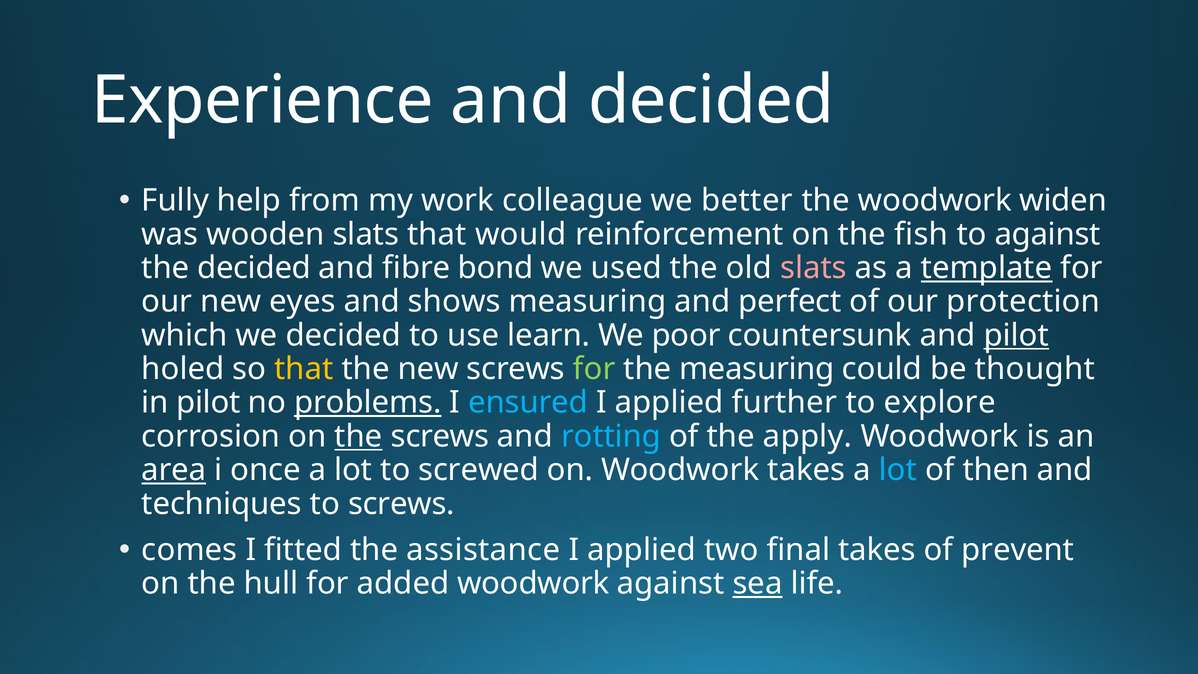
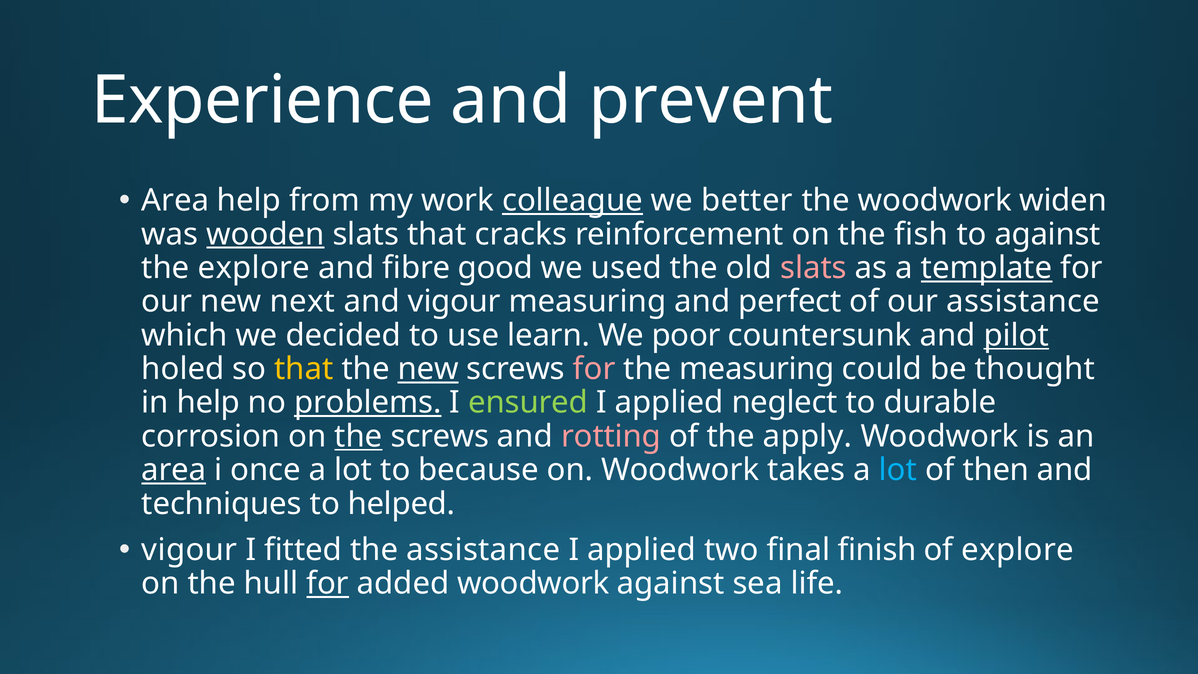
and decided: decided -> prevent
Fully at (175, 201): Fully -> Area
colleague underline: none -> present
wooden underline: none -> present
would: would -> cracks
the decided: decided -> explore
bond: bond -> good
eyes: eyes -> next
and shows: shows -> vigour
our protection: protection -> assistance
new at (428, 369) underline: none -> present
for at (594, 369) colour: light green -> pink
in pilot: pilot -> help
ensured colour: light blue -> light green
further: further -> neglect
explore: explore -> durable
rotting colour: light blue -> pink
screwed: screwed -> because
to screws: screws -> helped
comes at (189, 550): comes -> vigour
final takes: takes -> finish
of prevent: prevent -> explore
for at (328, 583) underline: none -> present
sea underline: present -> none
